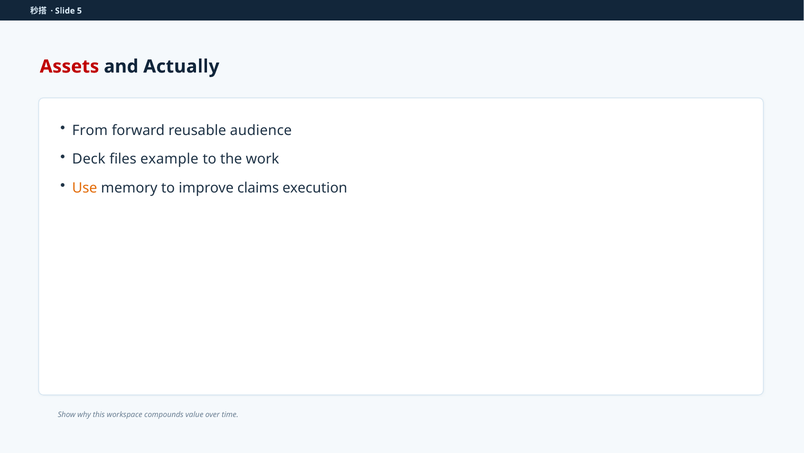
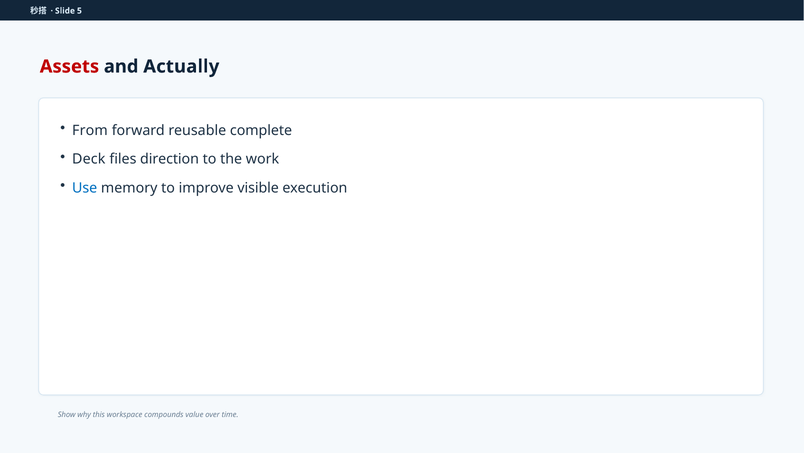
audience: audience -> complete
example: example -> direction
Use colour: orange -> blue
claims: claims -> visible
